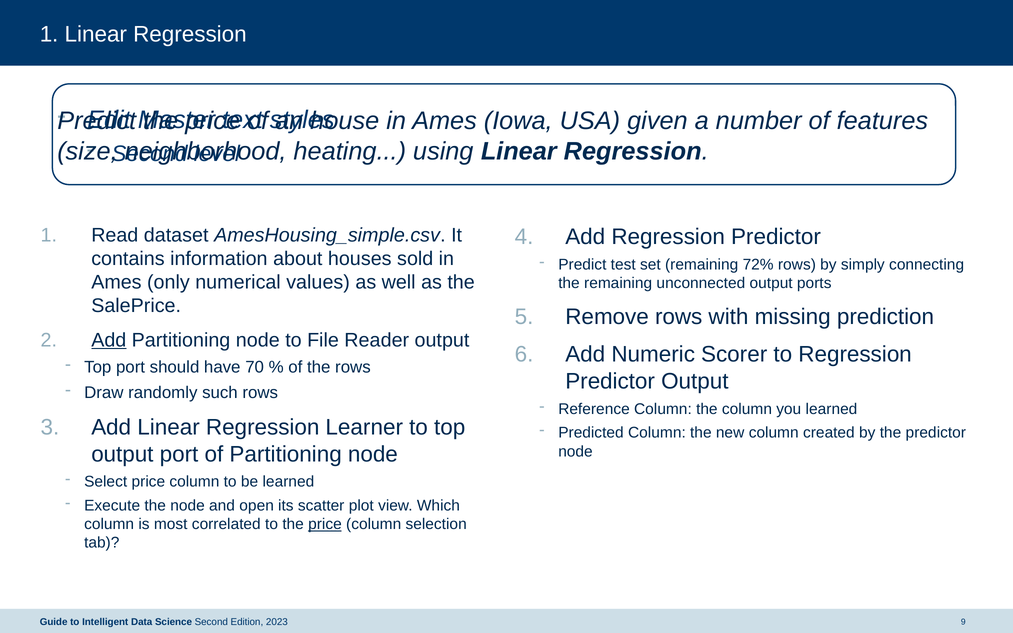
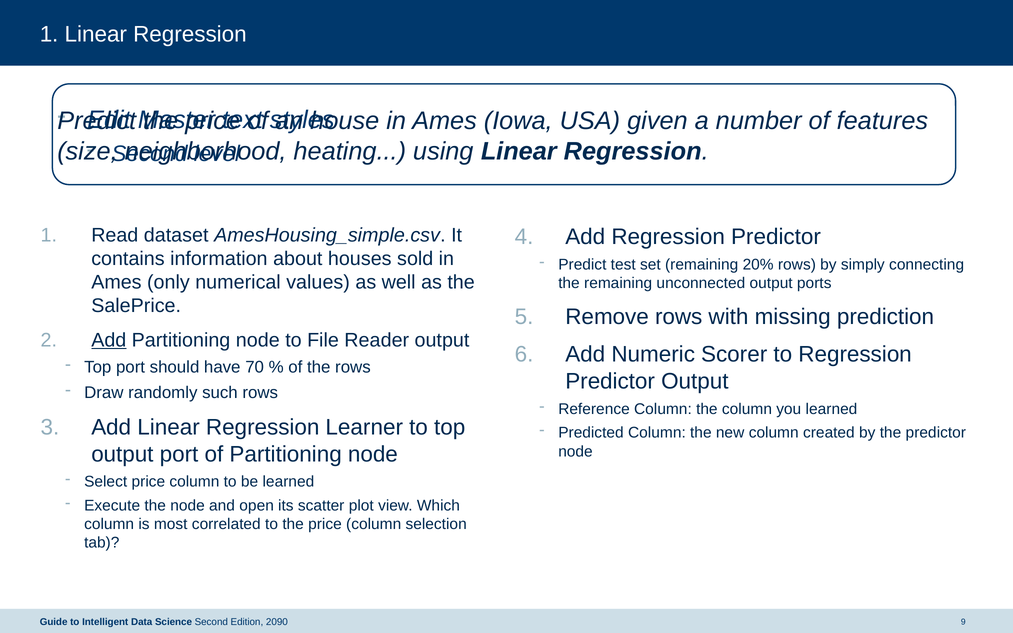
72%: 72% -> 20%
price at (325, 524) underline: present -> none
2023: 2023 -> 2090
